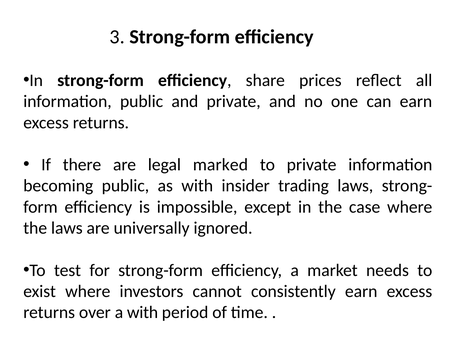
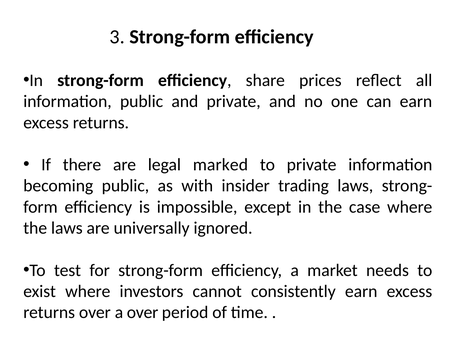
a with: with -> over
